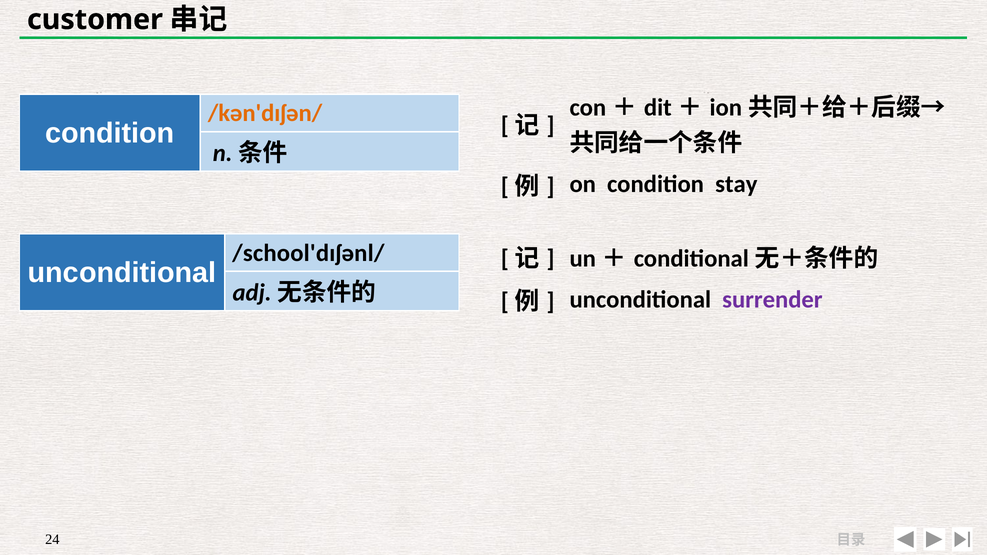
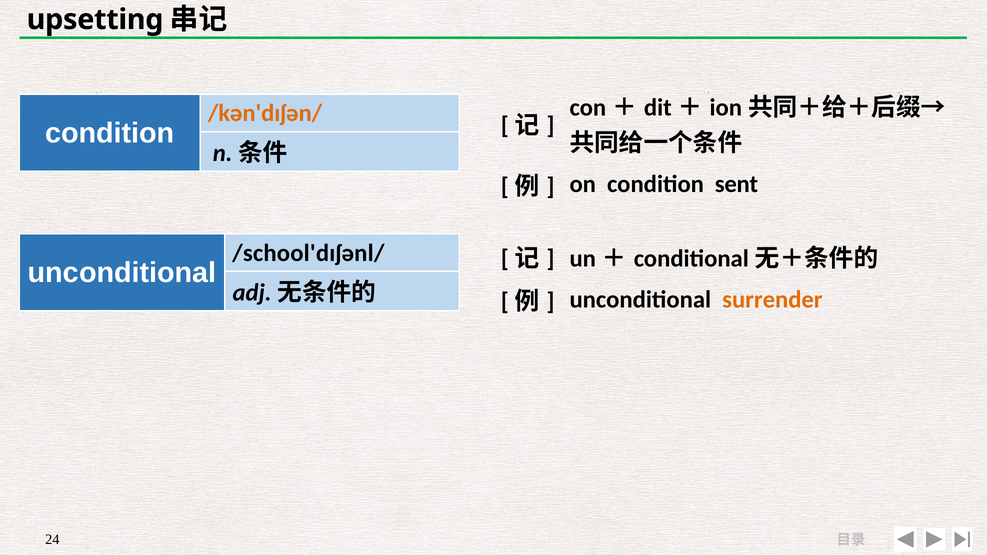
customer: customer -> upsetting
stay: stay -> sent
surrender colour: purple -> orange
